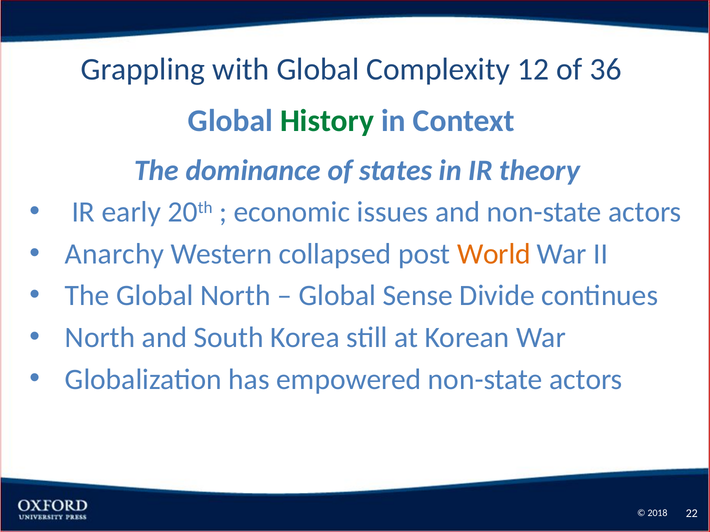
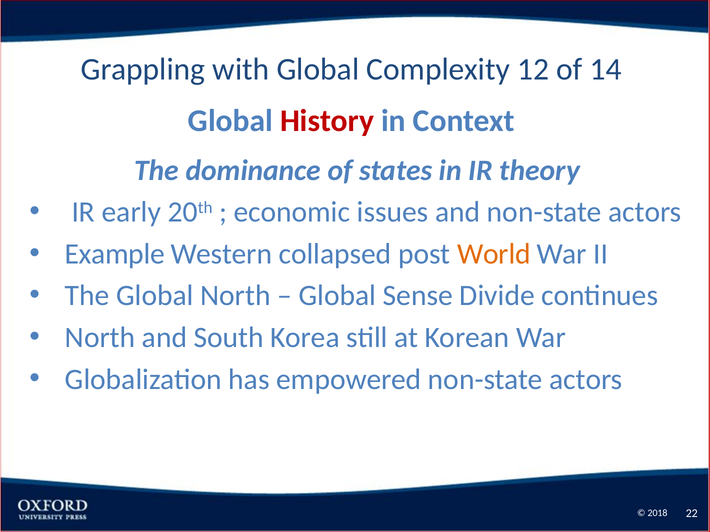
36: 36 -> 14
History colour: green -> red
Anarchy: Anarchy -> Example
